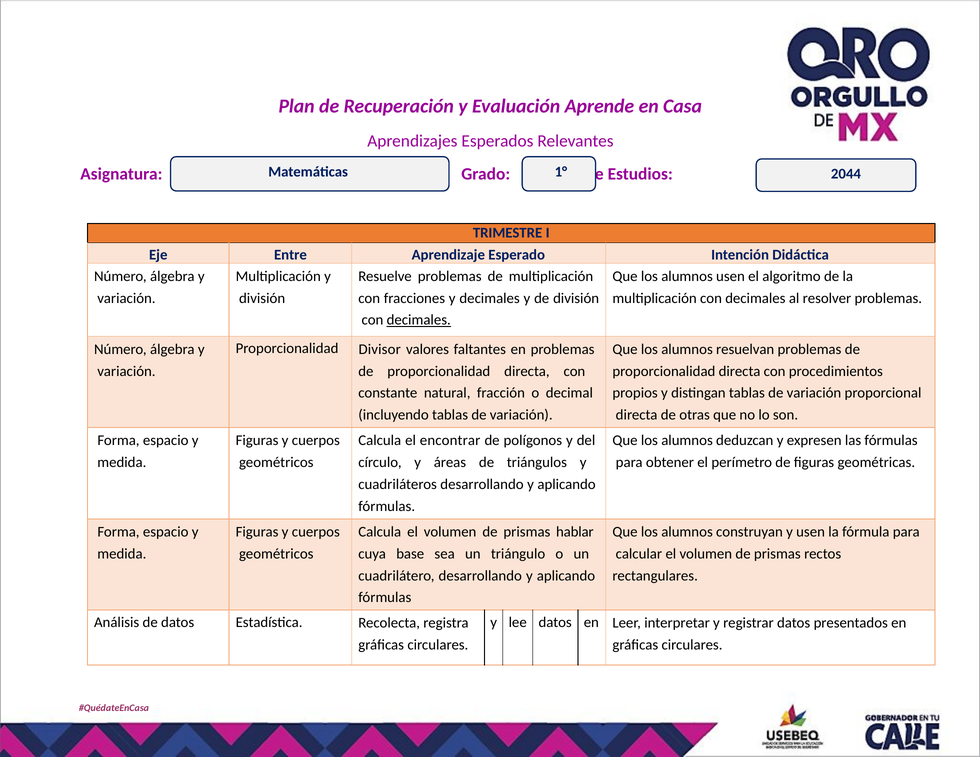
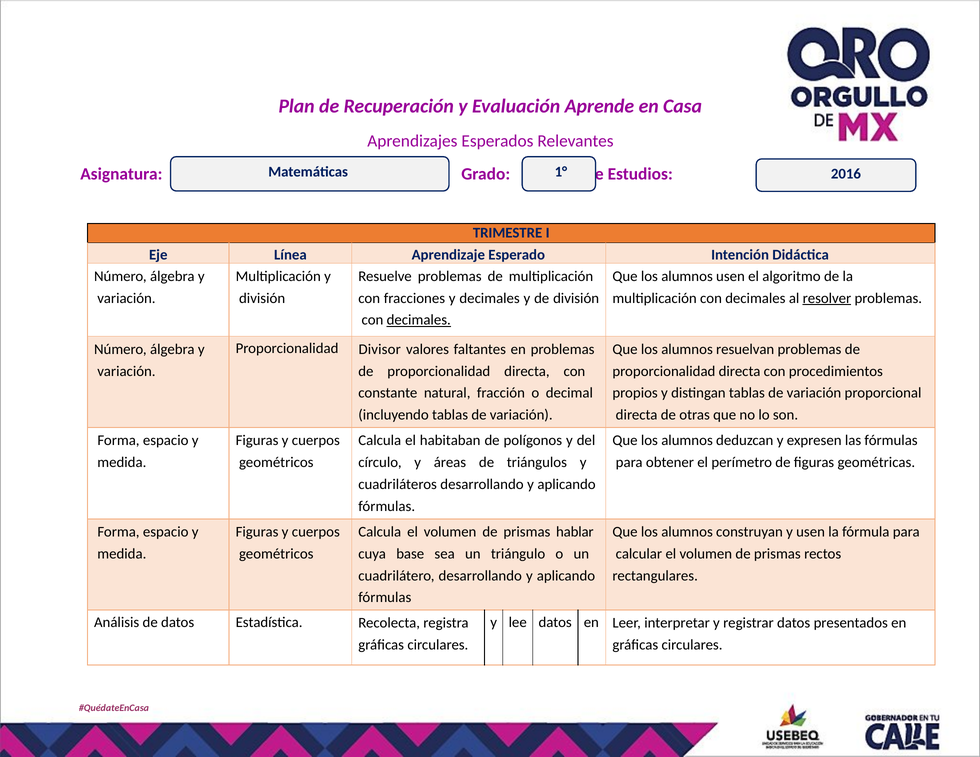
2044: 2044 -> 2016
Entre: Entre -> Línea
resolver underline: none -> present
encontrar: encontrar -> habitaban
